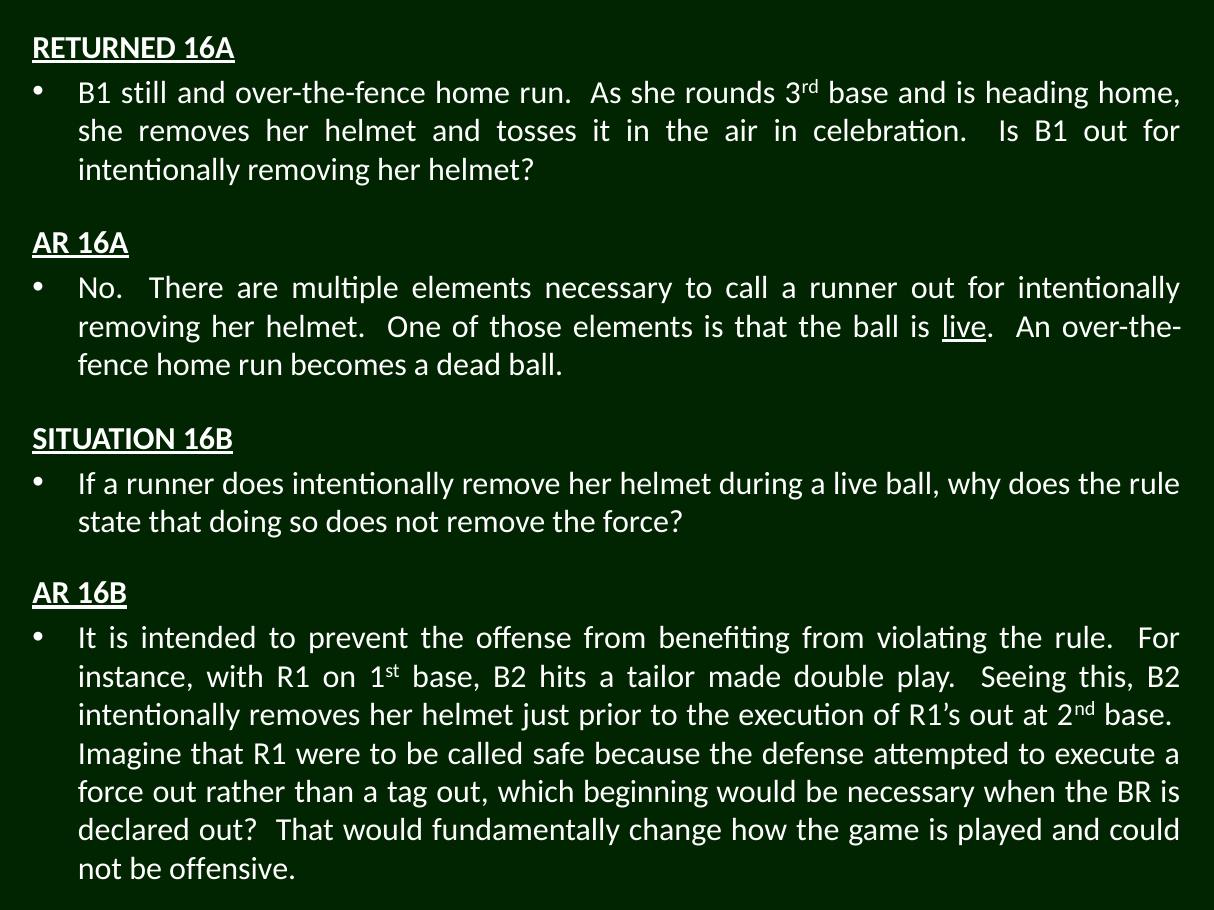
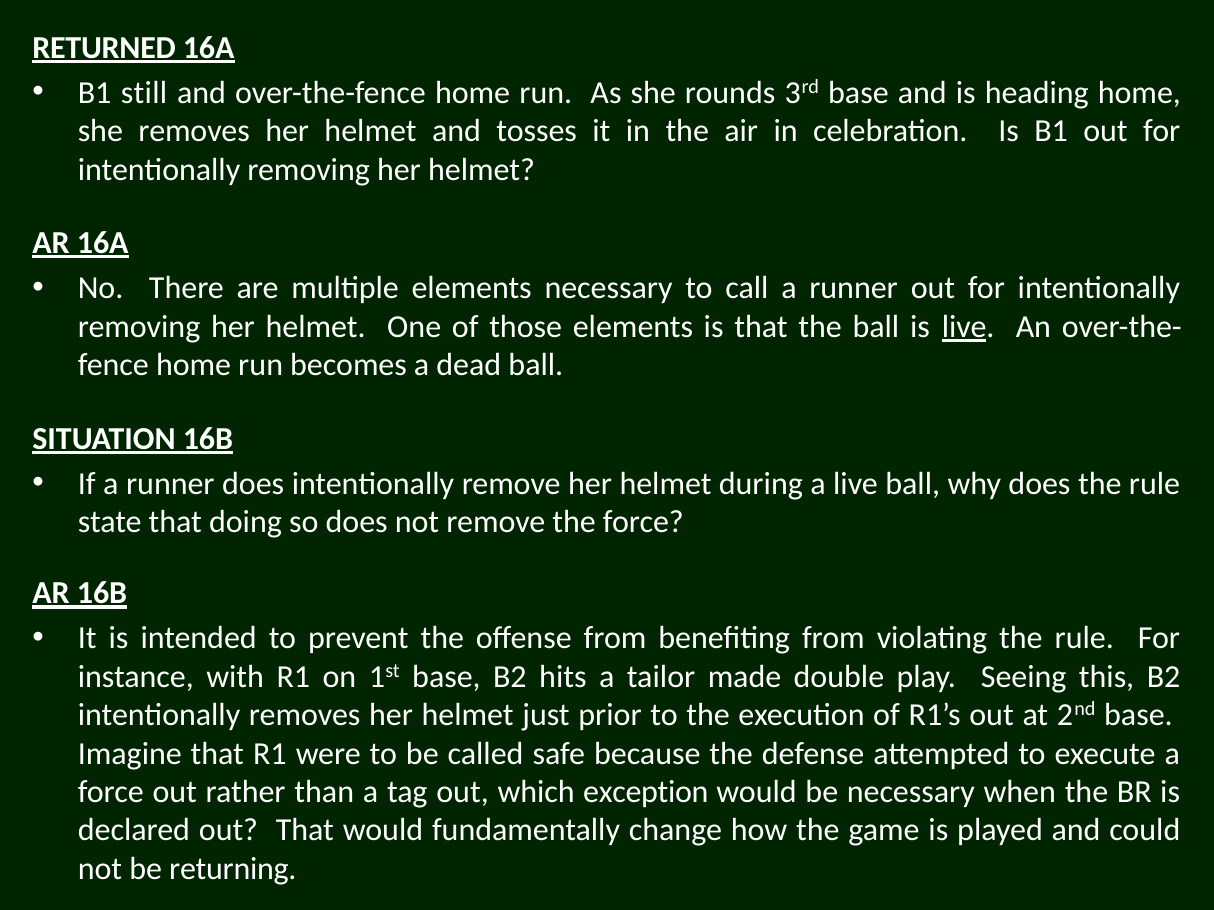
beginning: beginning -> exception
offensive: offensive -> returning
